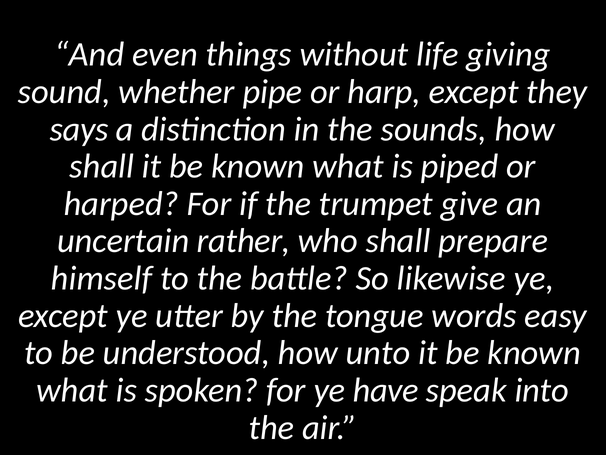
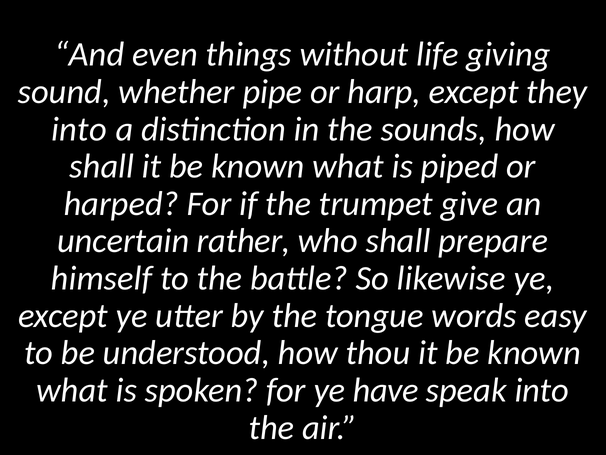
says at (79, 129): says -> into
unto: unto -> thou
